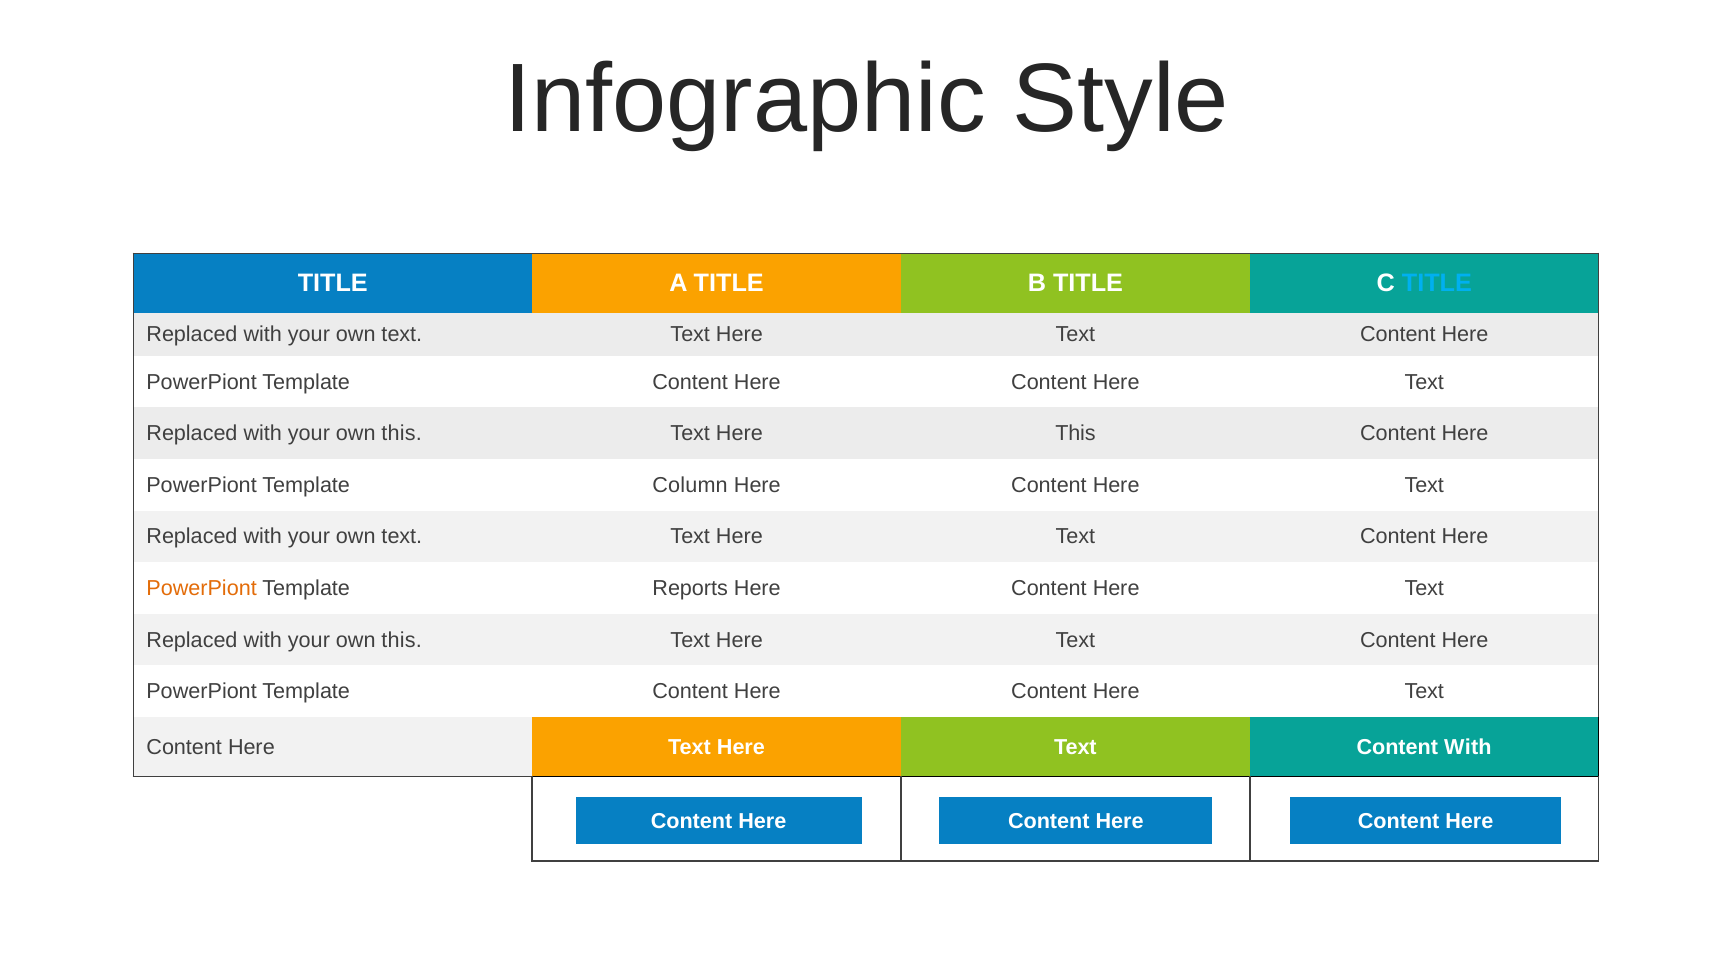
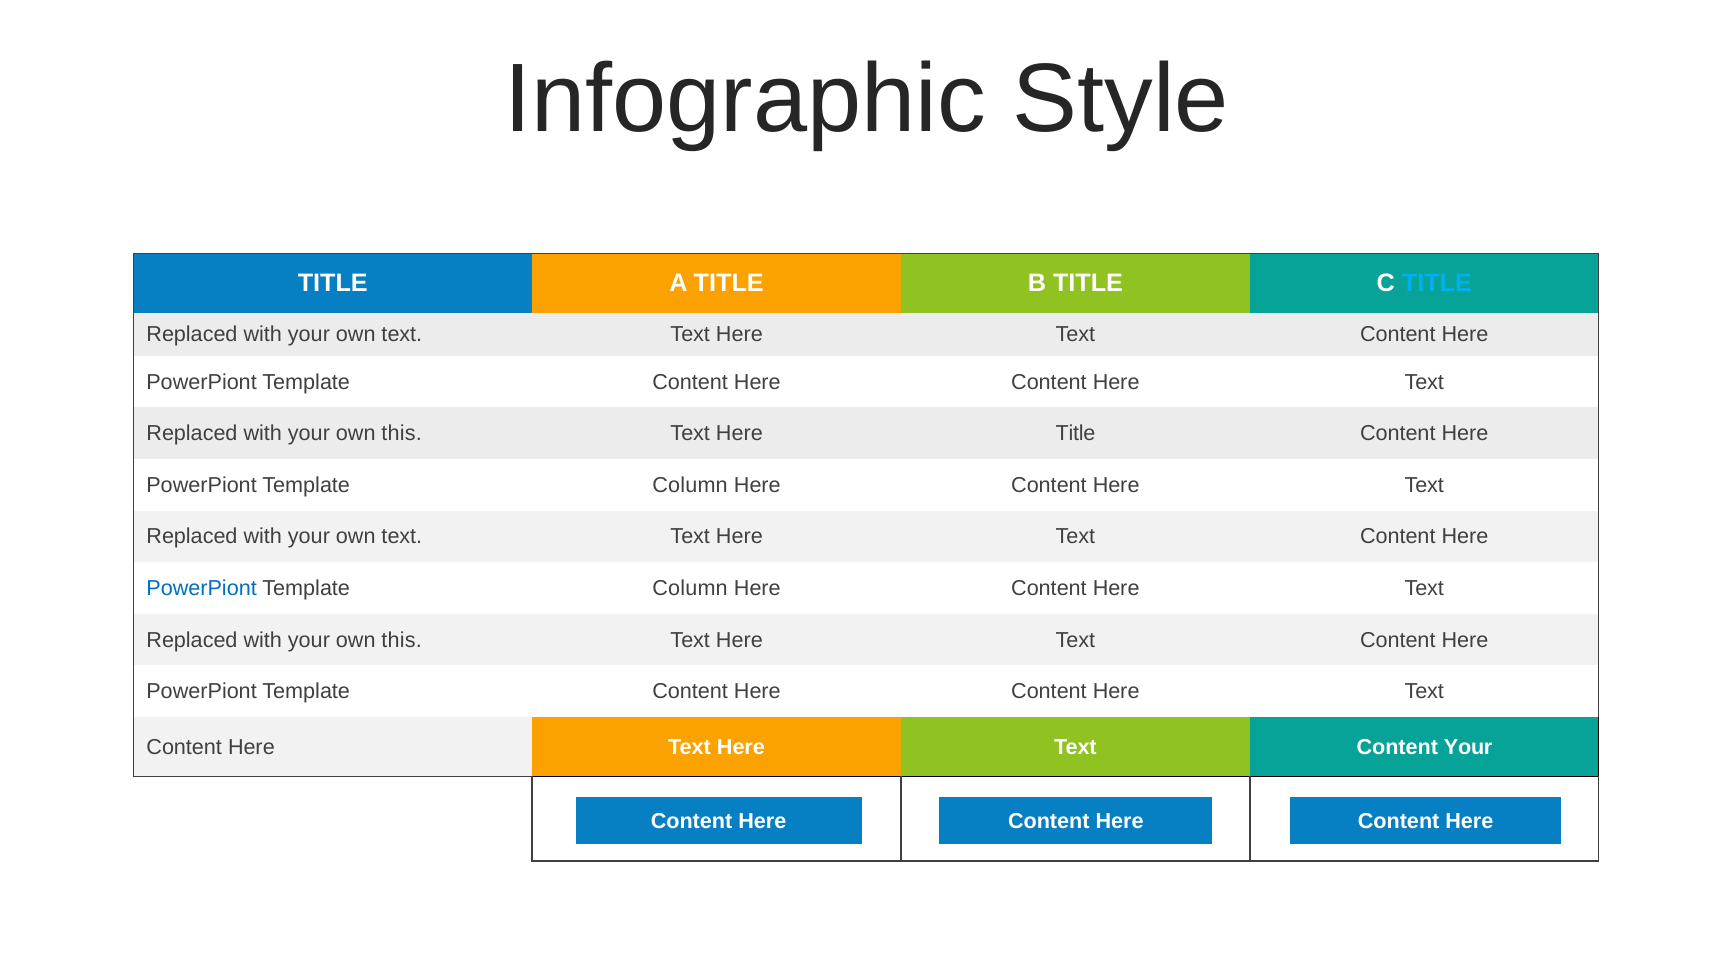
Here This: This -> Title
PowerPiont at (202, 588) colour: orange -> blue
Reports at (690, 588): Reports -> Column
Content With: With -> Your
